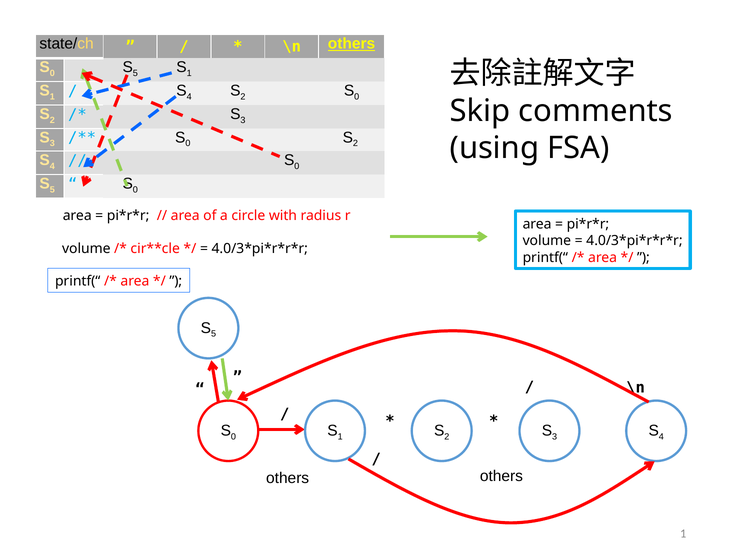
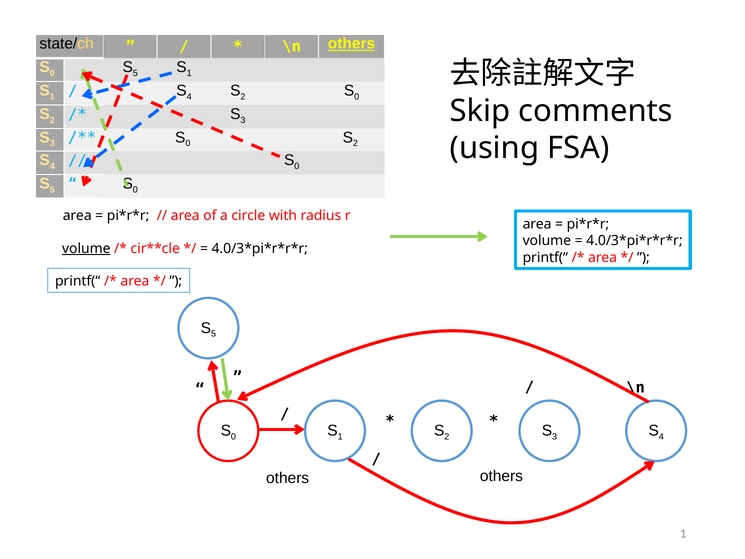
volume at (86, 248) underline: none -> present
